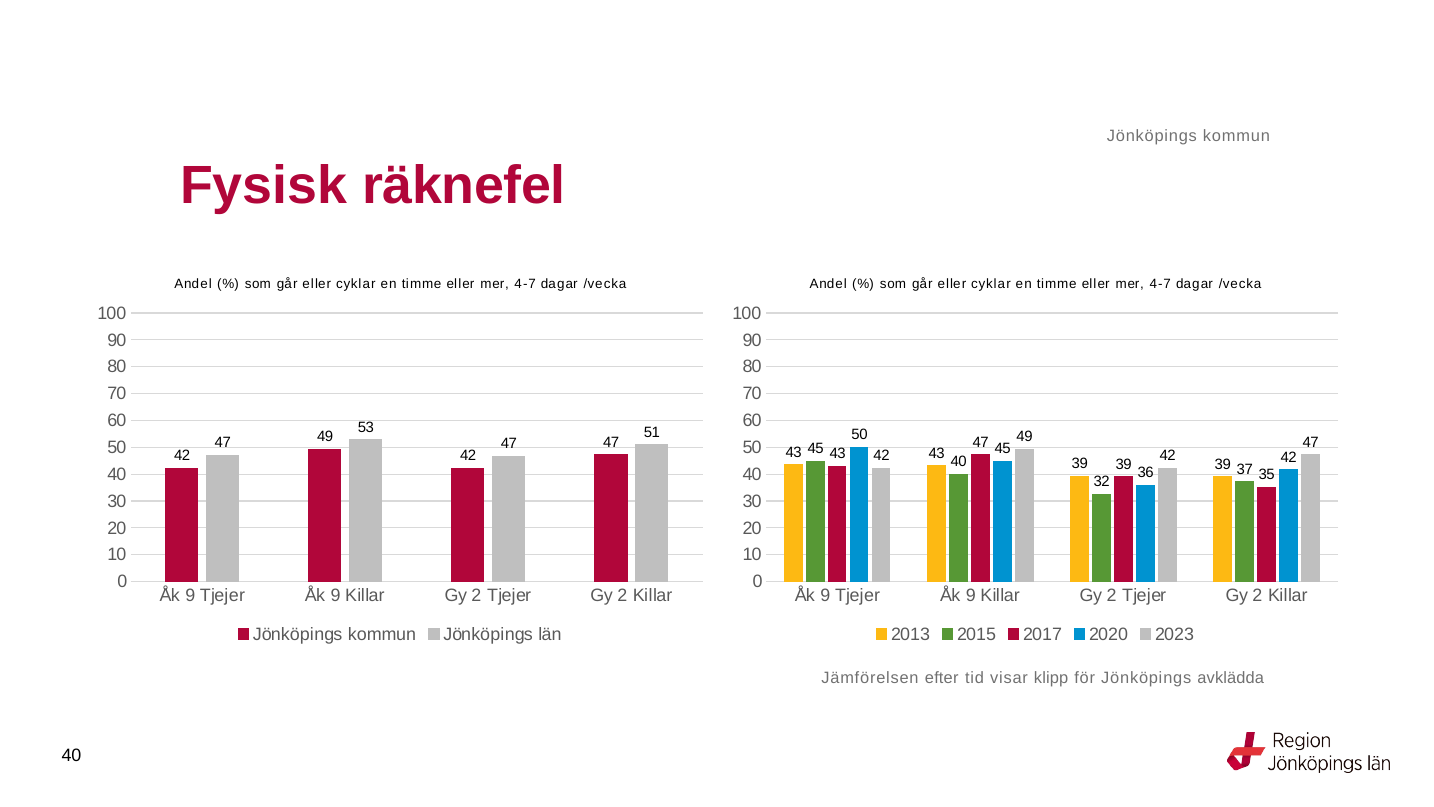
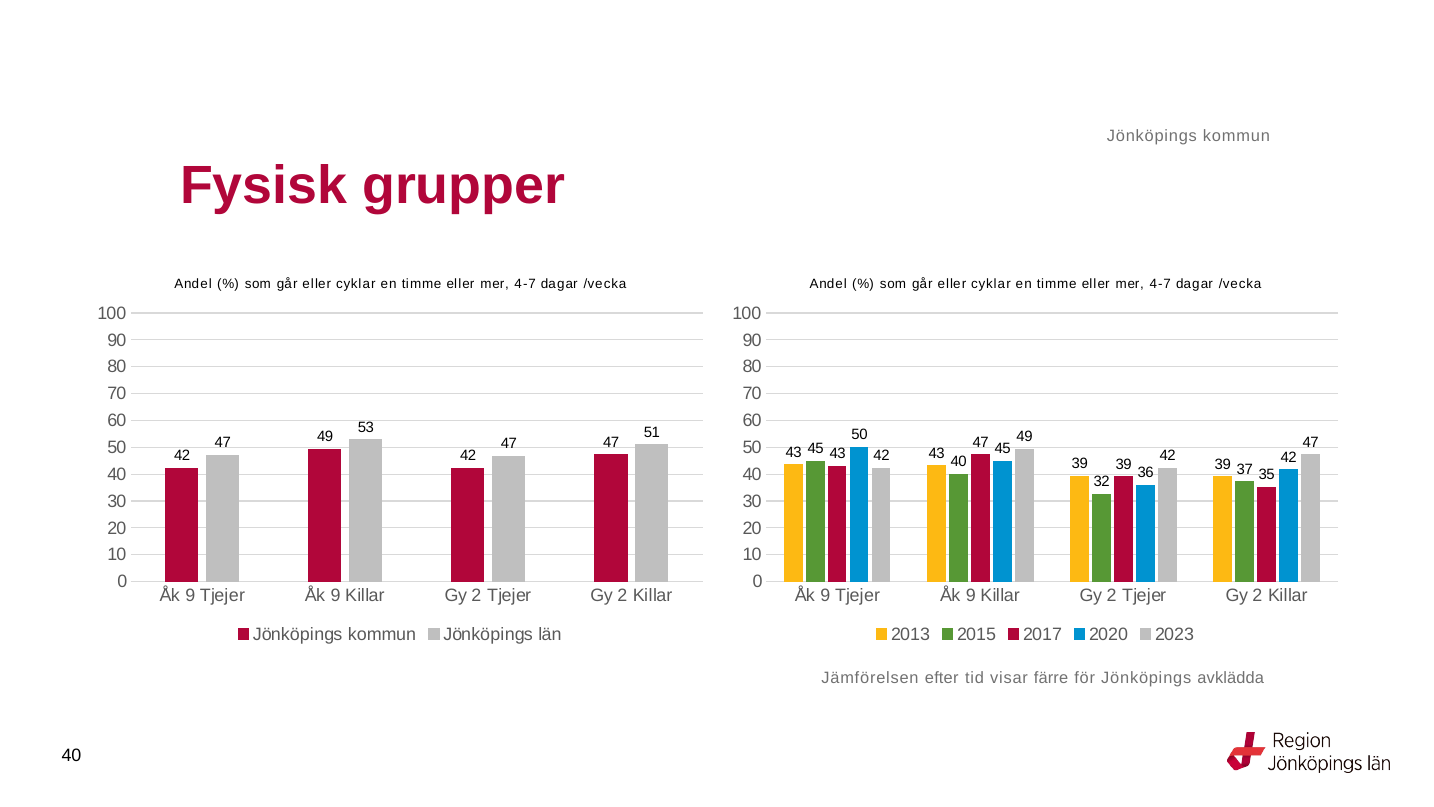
räknefel: räknefel -> grupper
klipp: klipp -> färre
